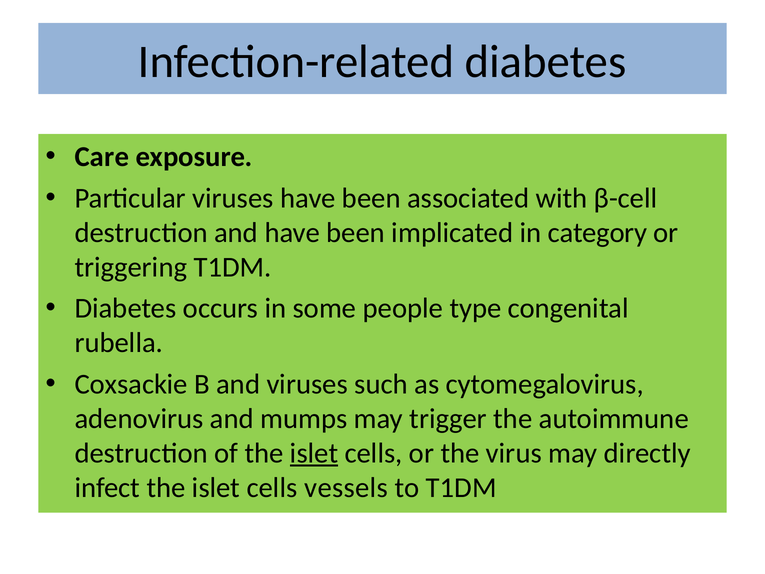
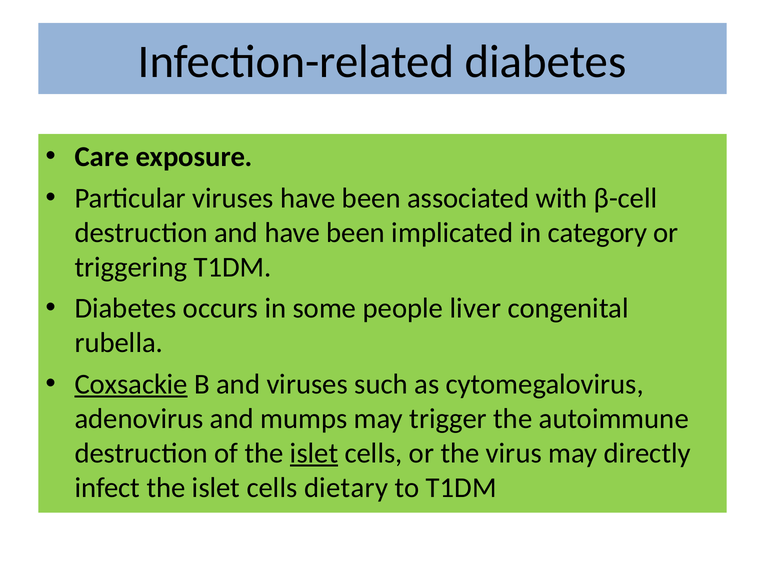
type: type -> liver
Coxsackie underline: none -> present
vessels: vessels -> dietary
